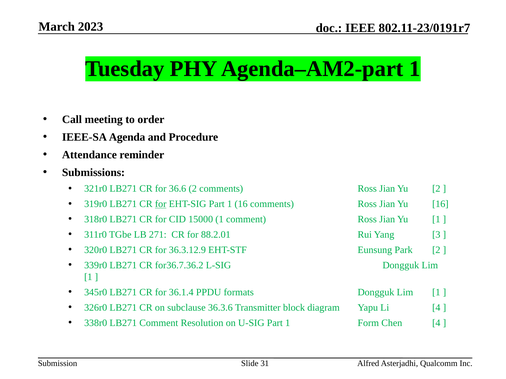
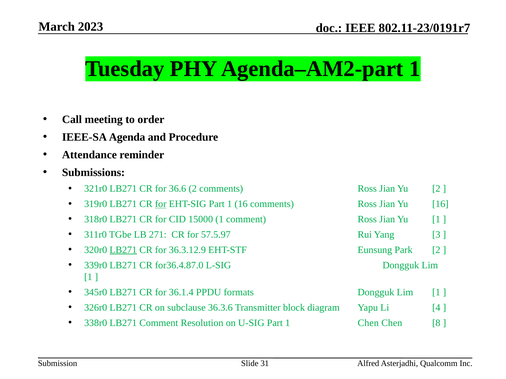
88.2.01: 88.2.01 -> 57.5.97
LB271 at (123, 250) underline: none -> present
for36.7.36.2: for36.7.36.2 -> for36.4.87.0
1 Form: Form -> Chen
Chen 4: 4 -> 8
